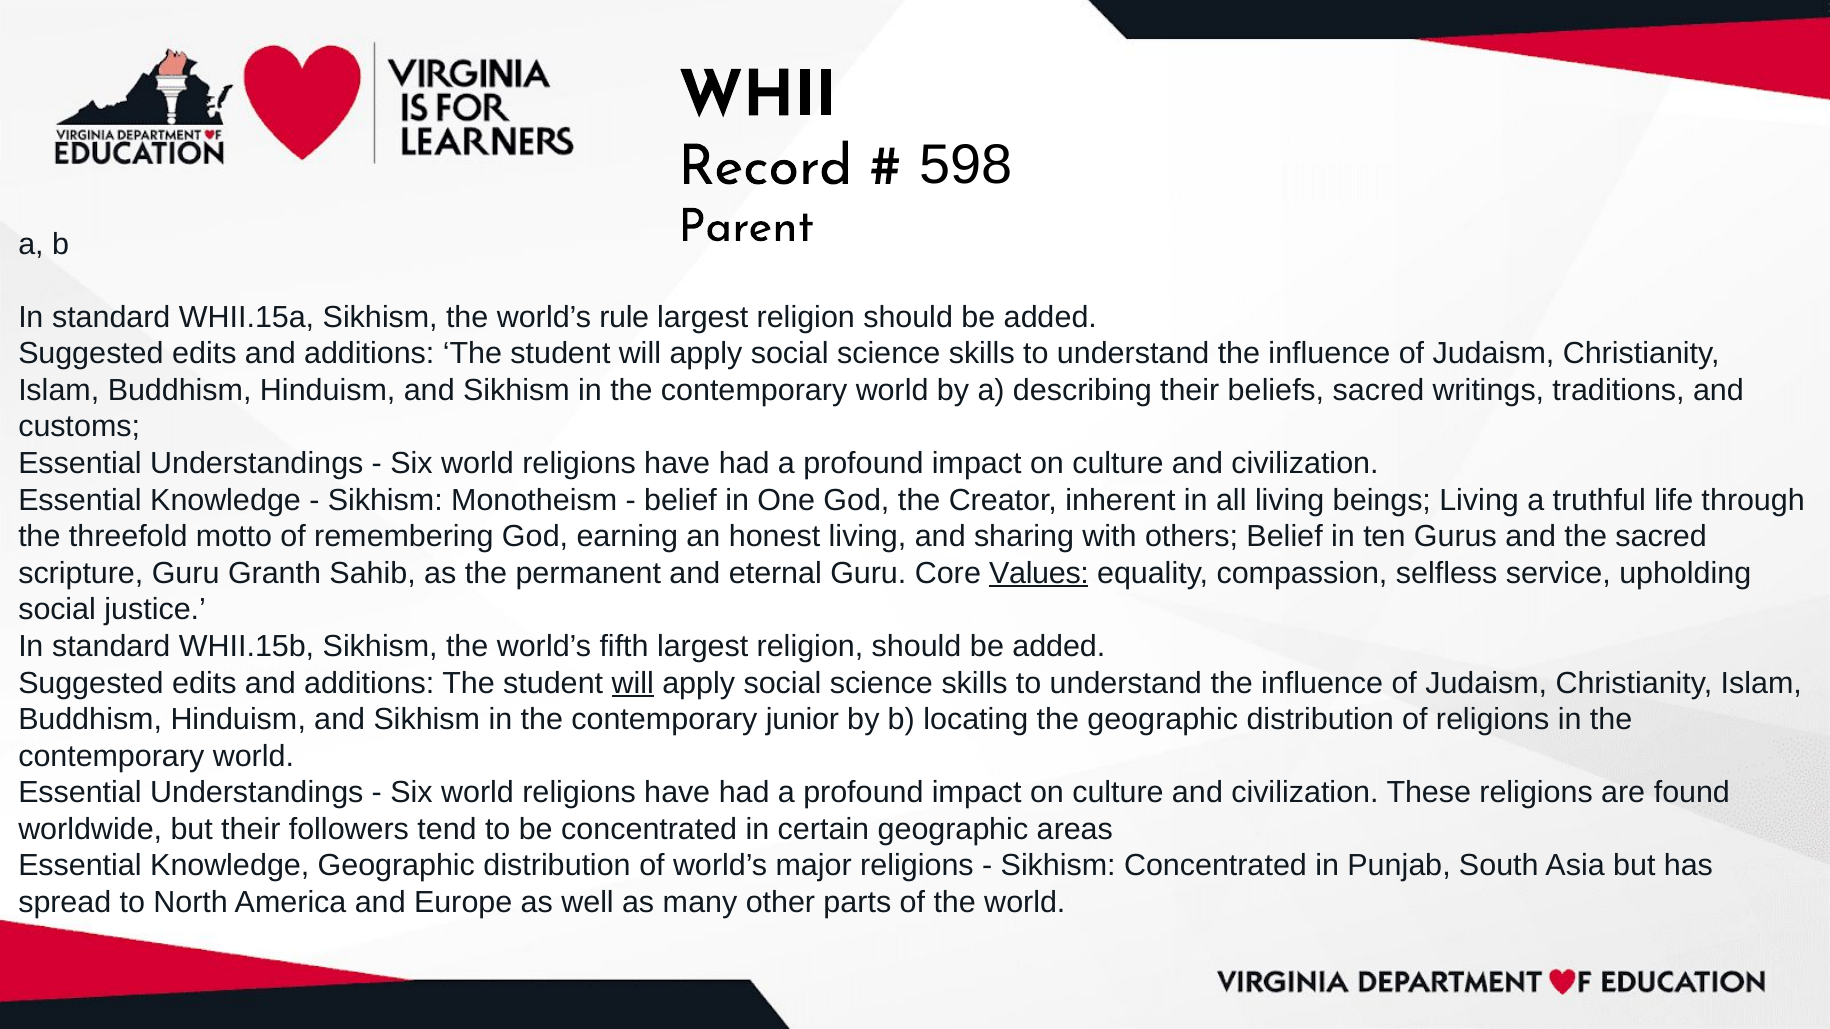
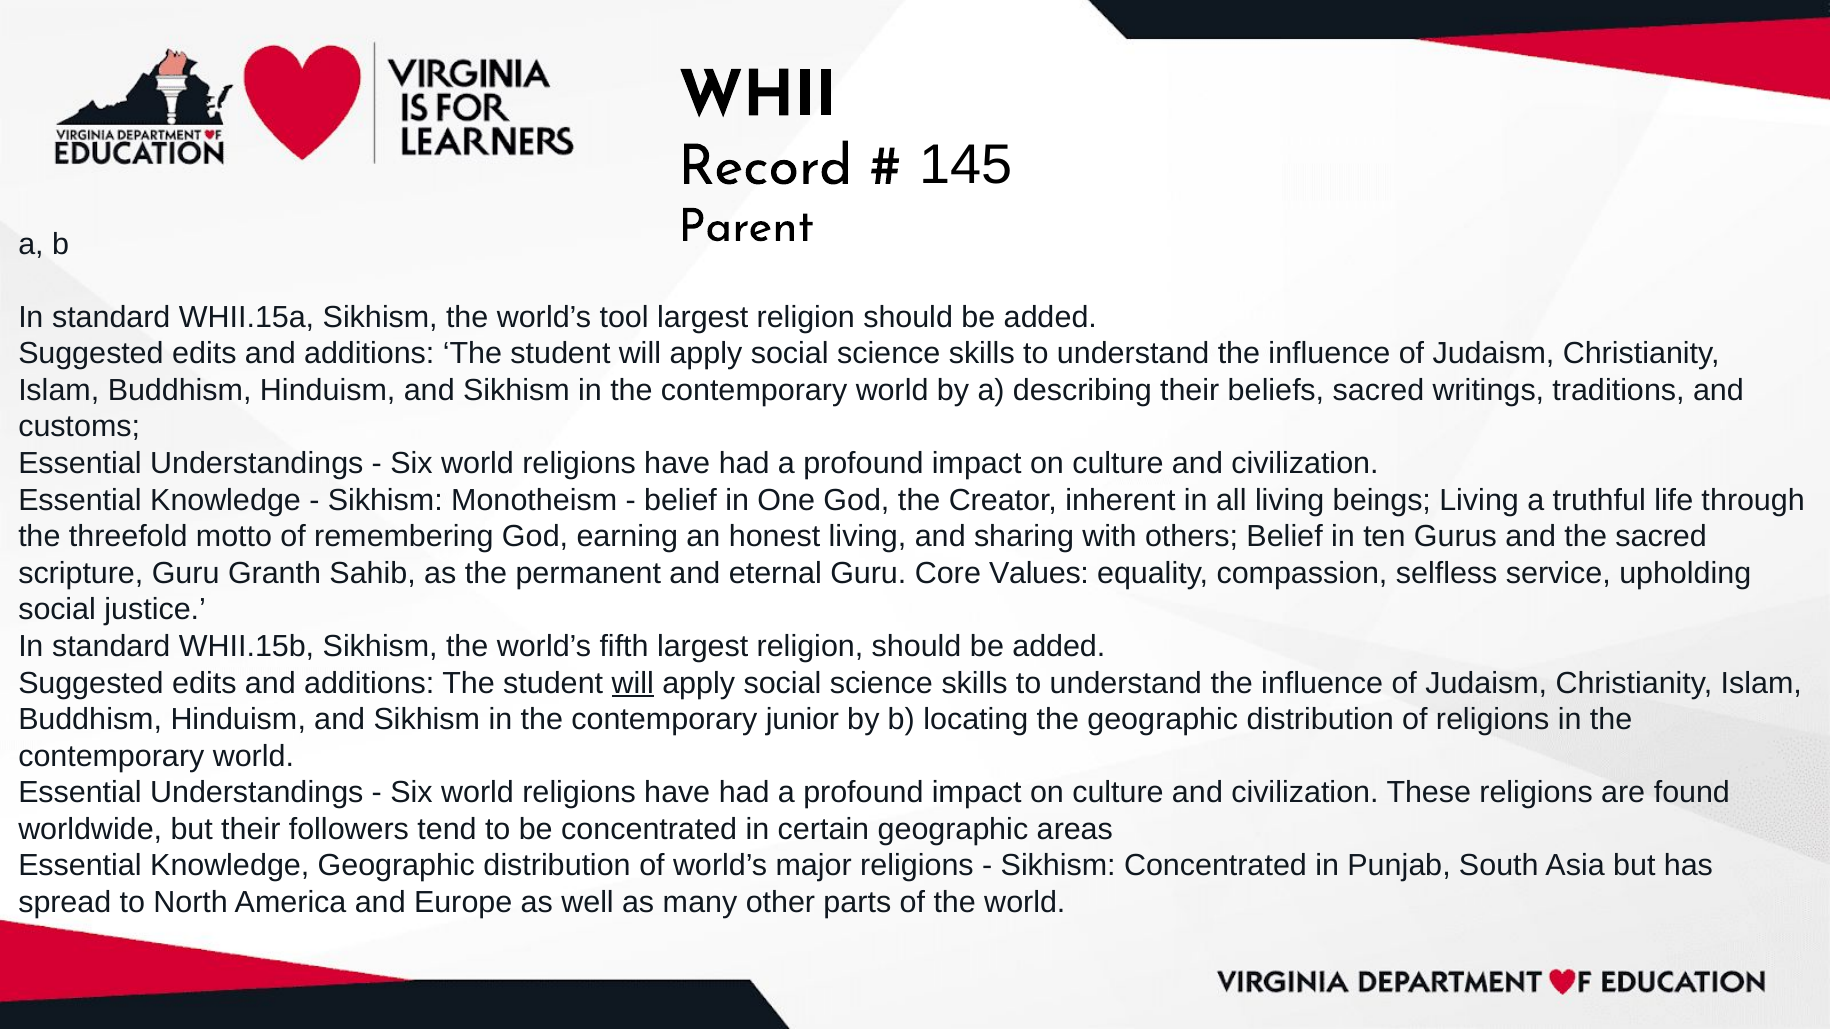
598: 598 -> 145
rule: rule -> tool
Values underline: present -> none
